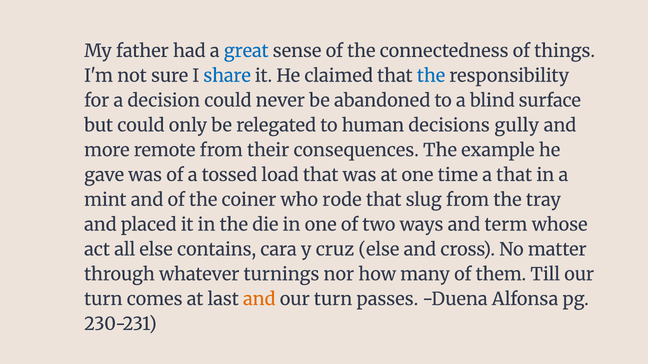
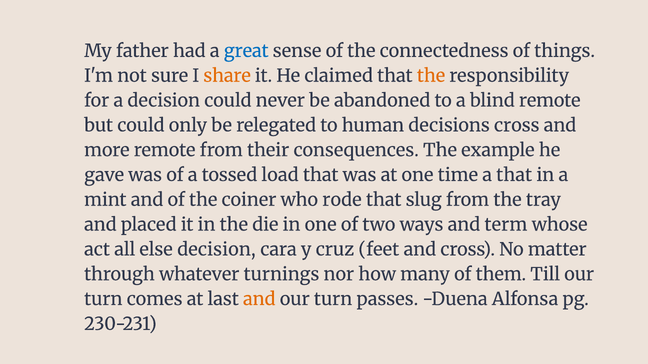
share colour: blue -> orange
the at (431, 76) colour: blue -> orange
blind surface: surface -> remote
decisions gully: gully -> cross
else contains: contains -> decision
cruz else: else -> feet
